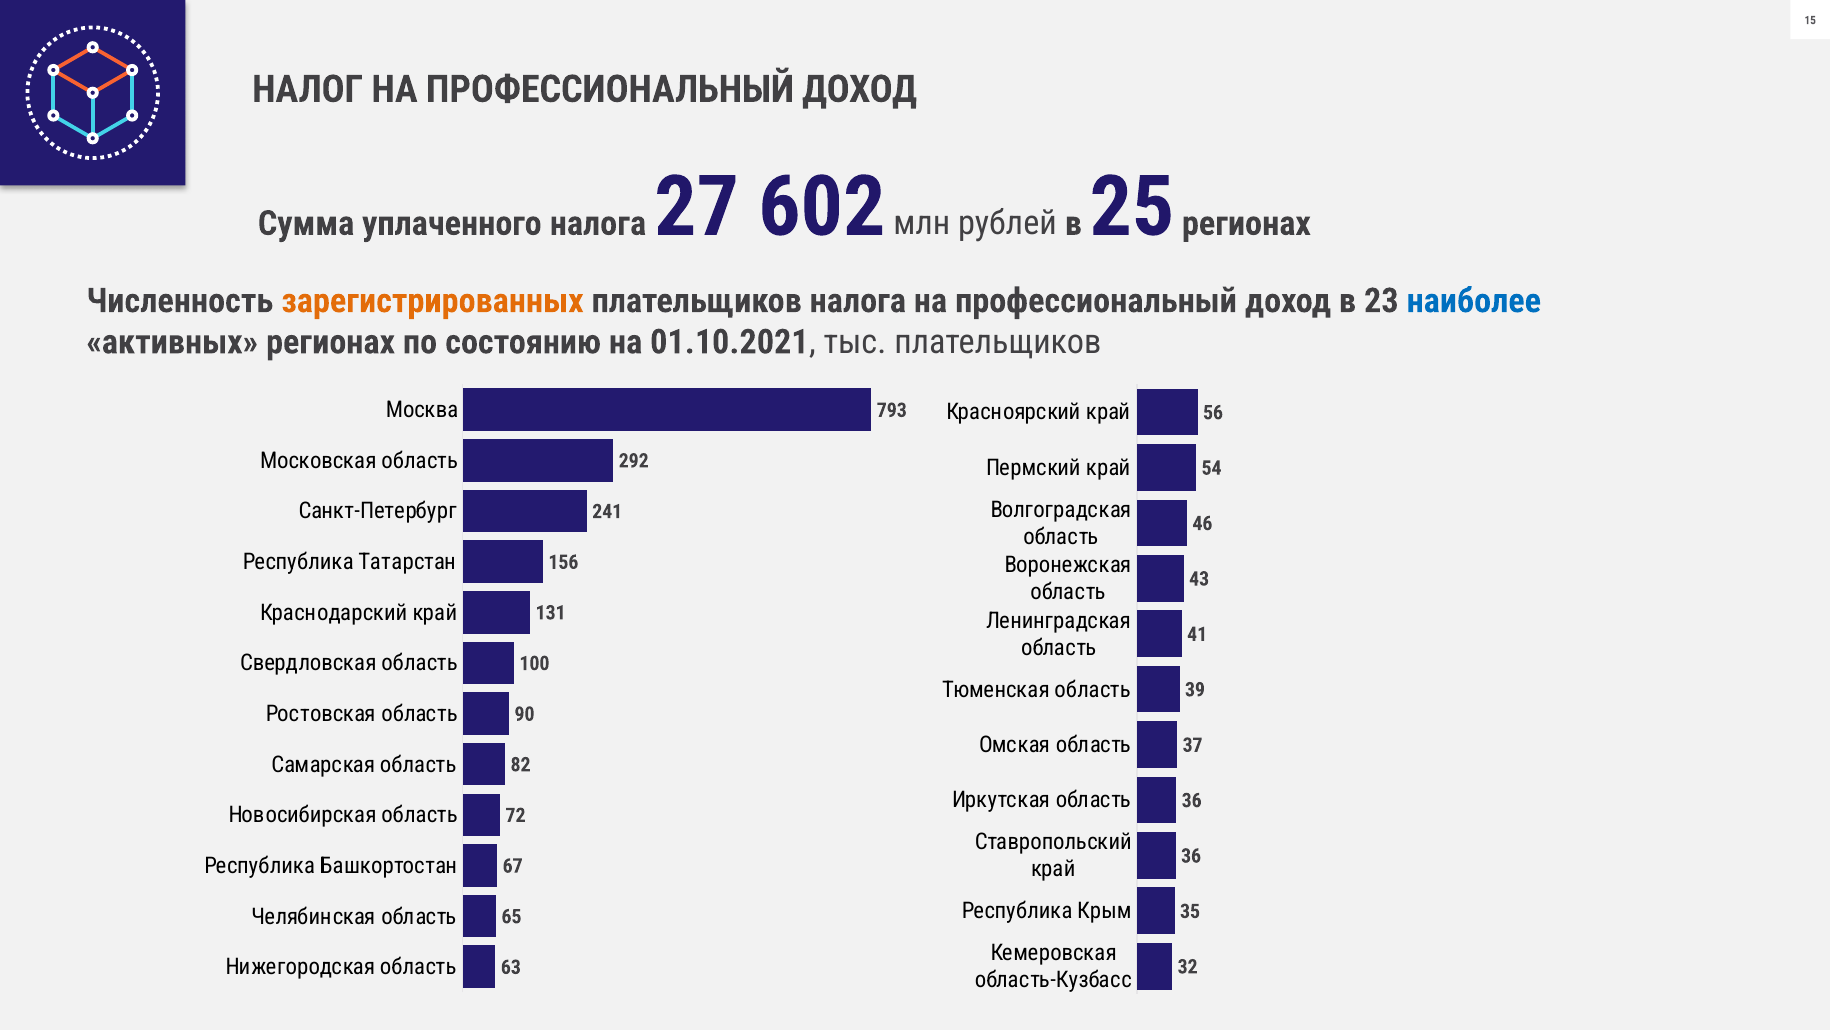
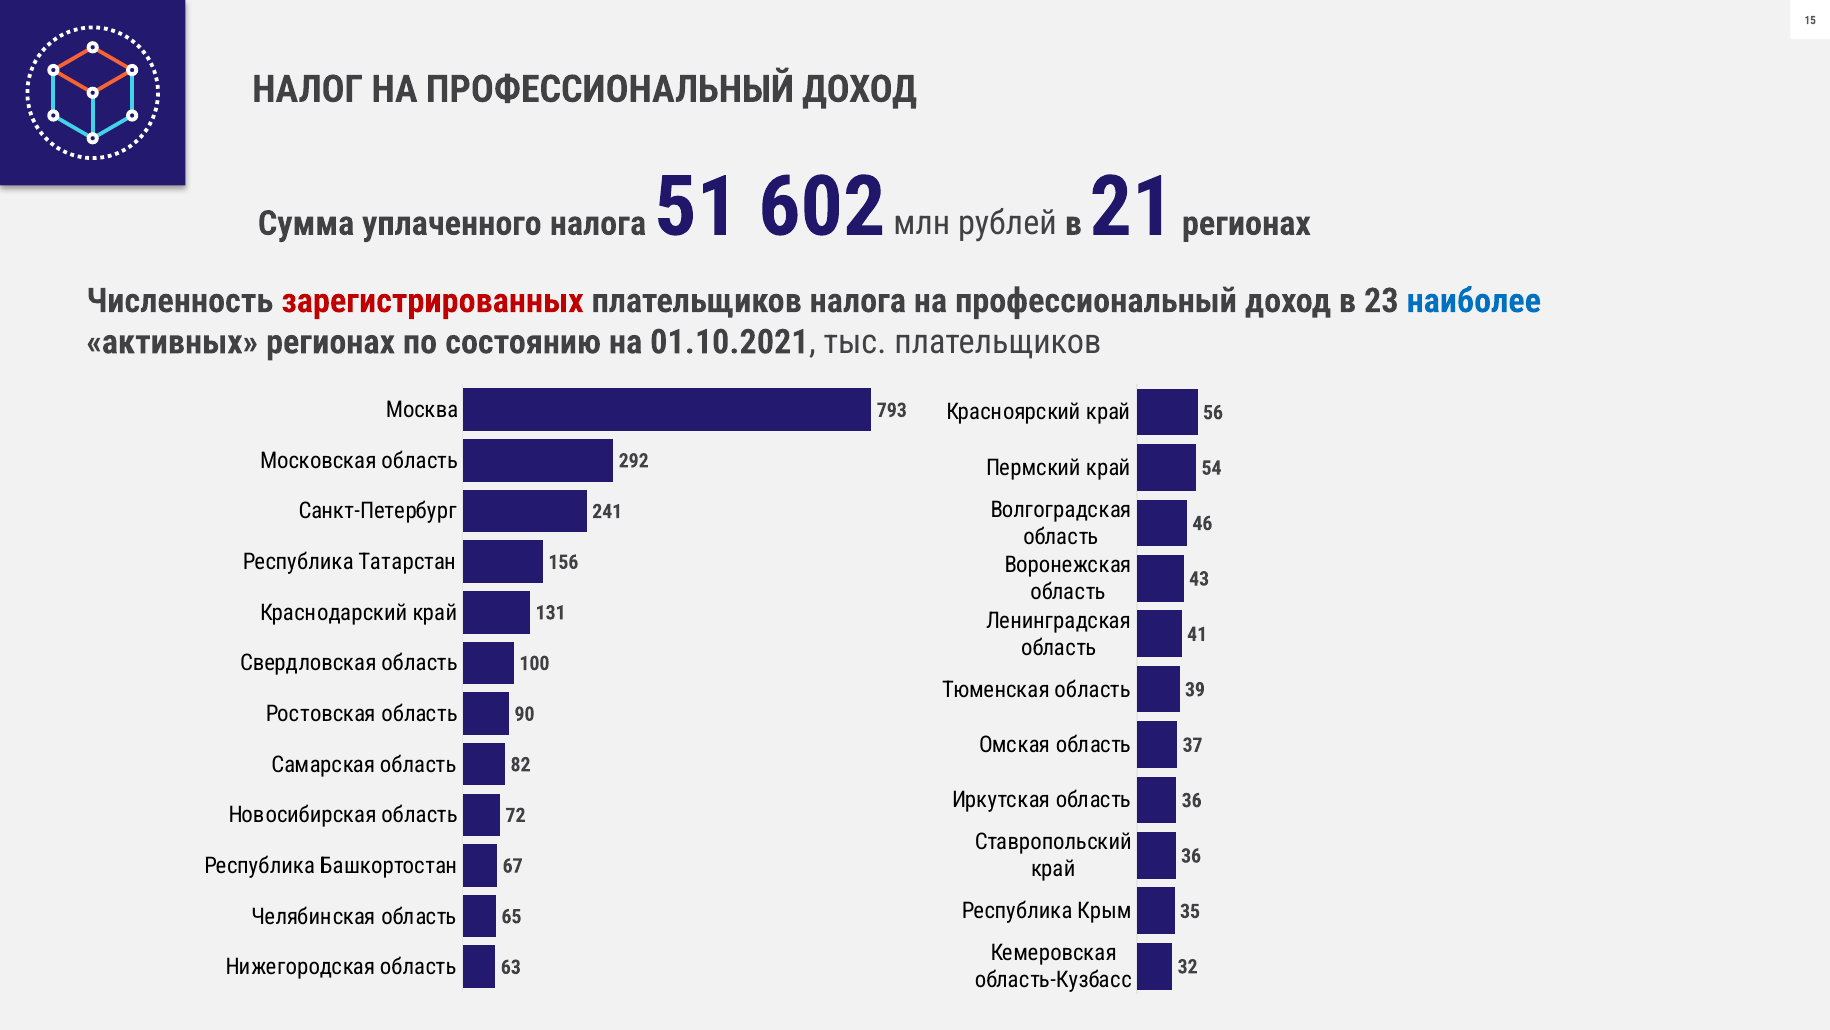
27: 27 -> 51
25: 25 -> 21
зарегистрированных colour: orange -> red
